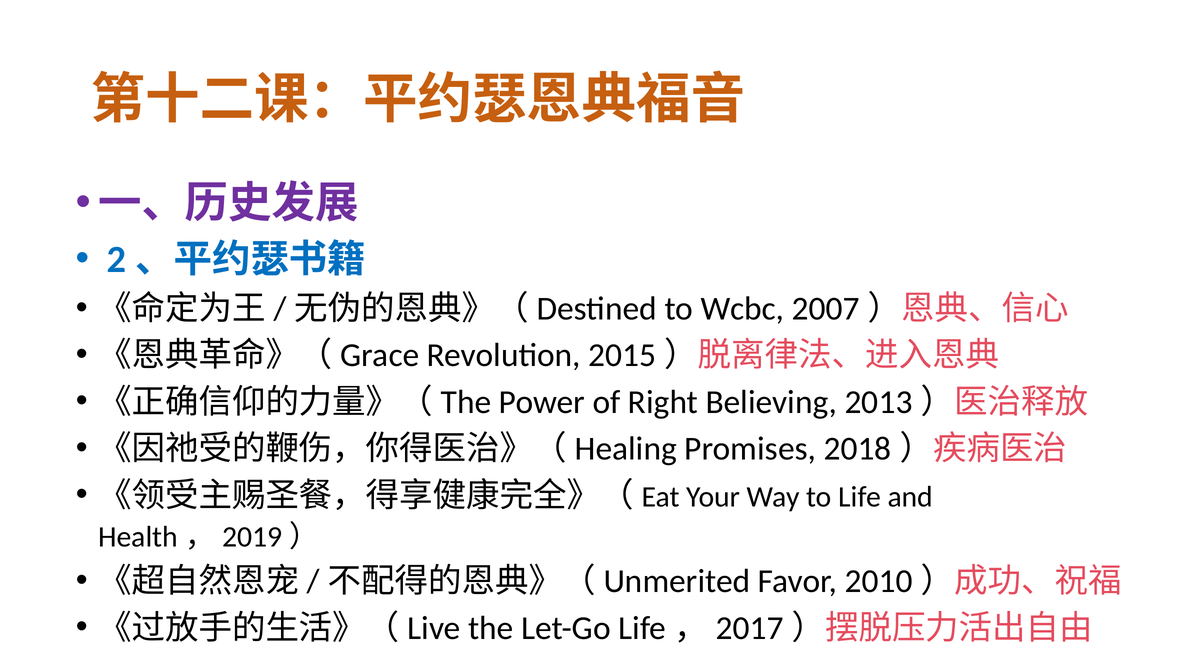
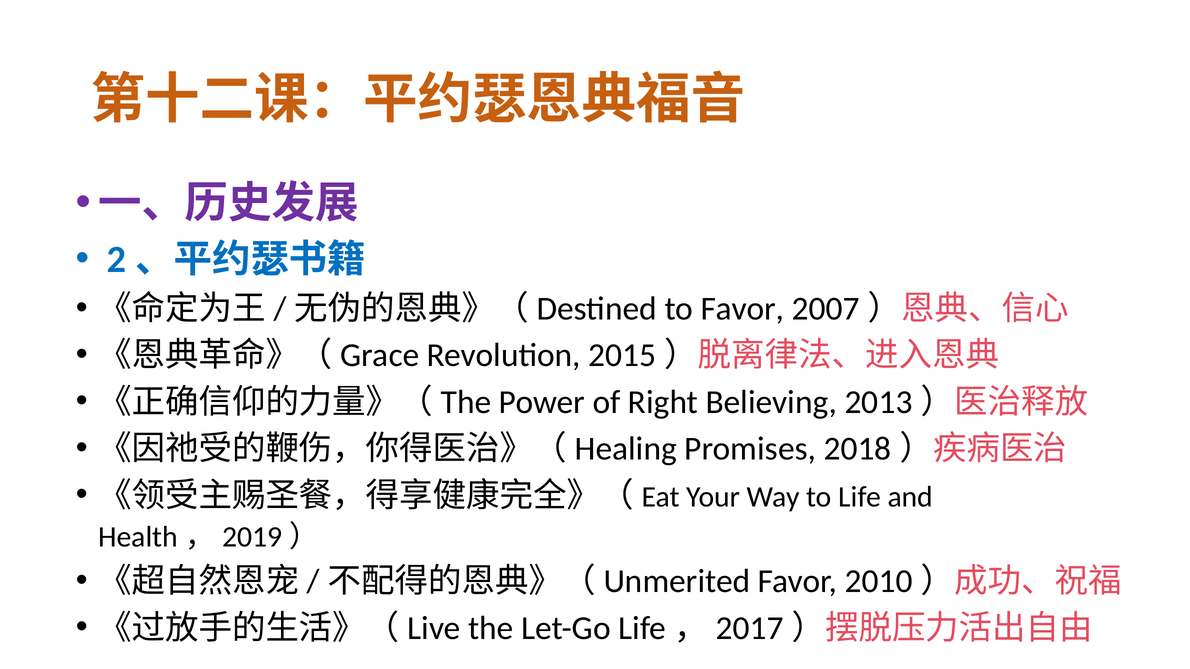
to Wcbc: Wcbc -> Favor
